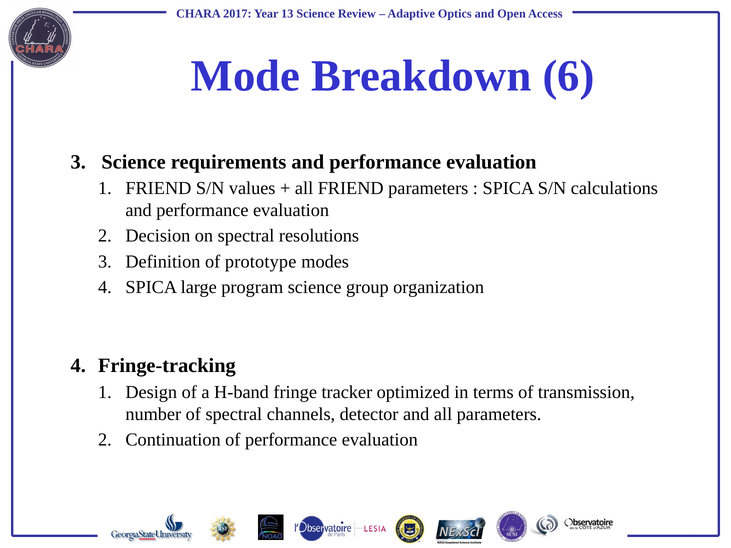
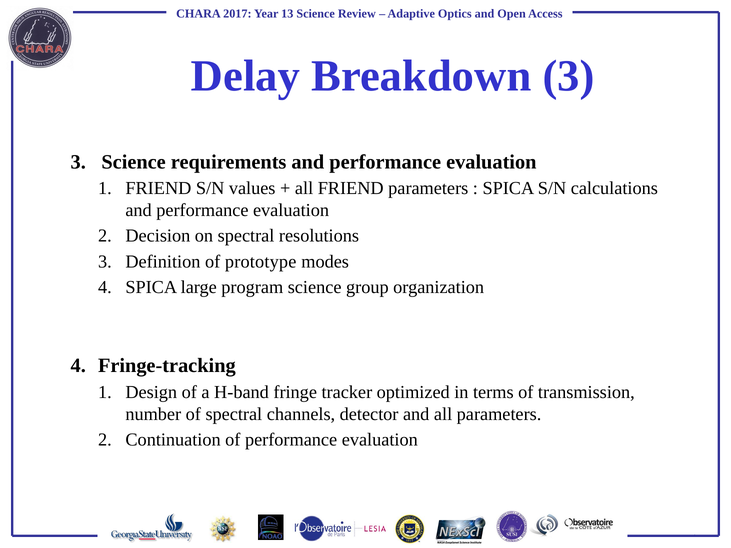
Mode: Mode -> Delay
Breakdown 6: 6 -> 3
